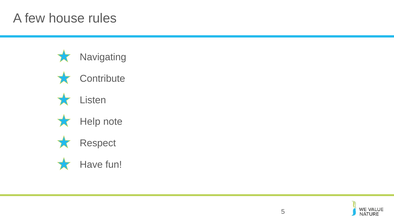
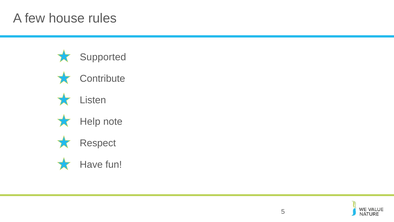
Navigating: Navigating -> Supported
